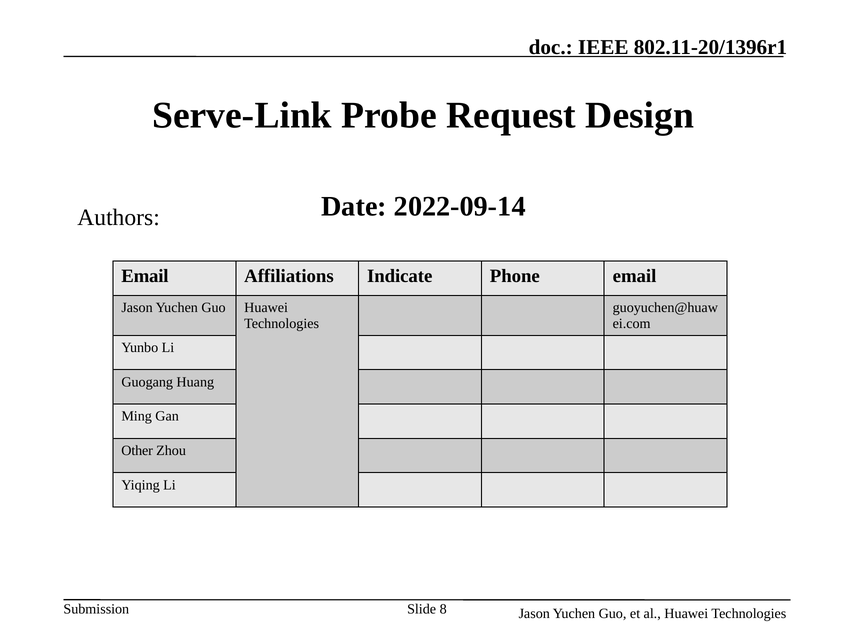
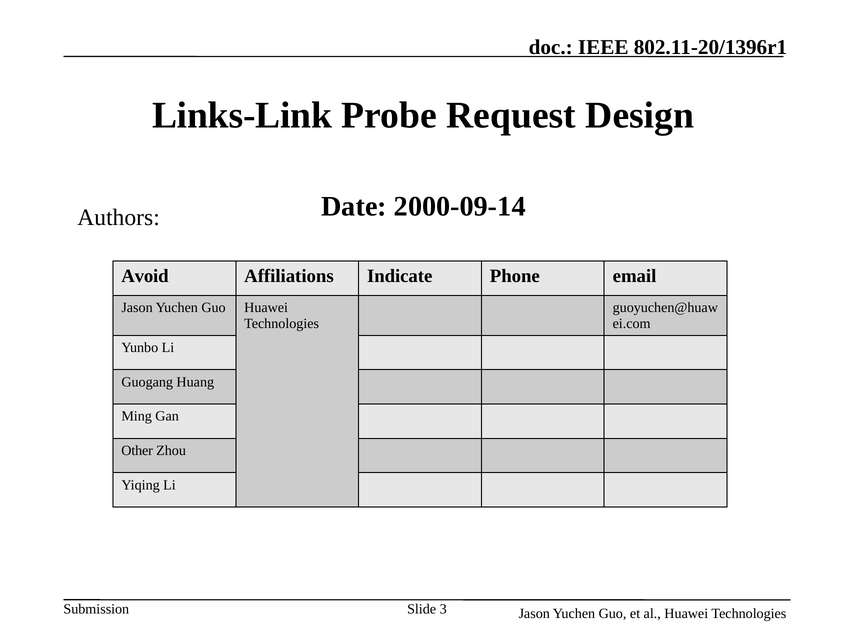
Serve-Link: Serve-Link -> Links-Link
2022-09-14: 2022-09-14 -> 2000-09-14
Email at (145, 276): Email -> Avoid
8: 8 -> 3
